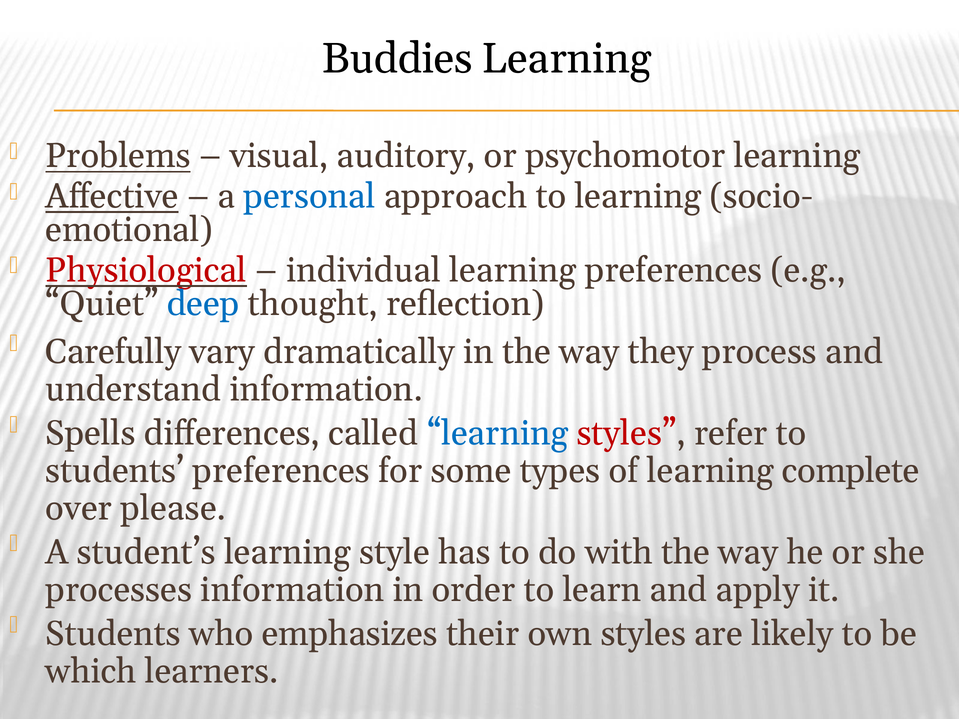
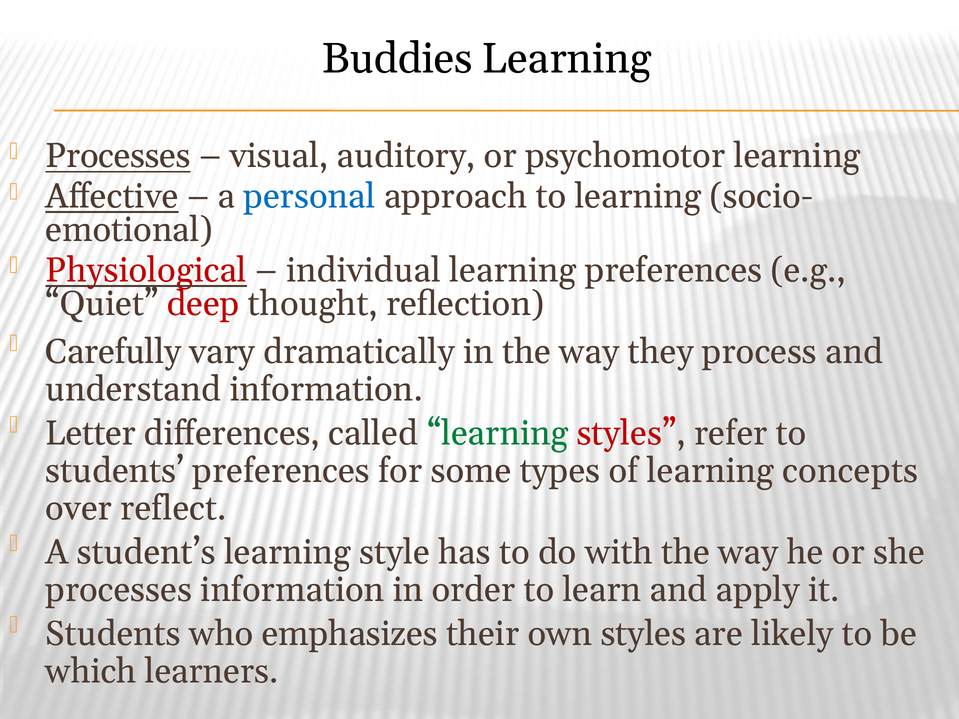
Problems at (118, 156): Problems -> Processes
deep colour: blue -> red
Spells: Spells -> Letter
learning at (498, 434) colour: blue -> green
complete: complete -> concepts
please: please -> reflect
